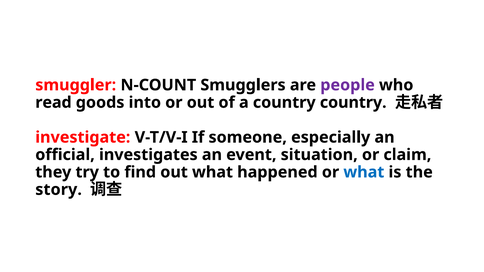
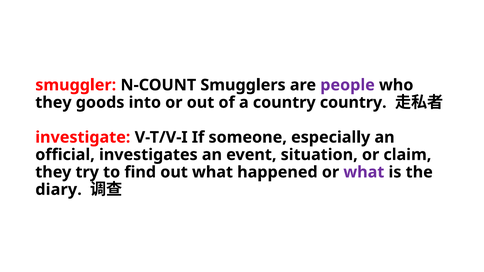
read at (53, 103): read -> they
what at (364, 172) colour: blue -> purple
story: story -> diary
